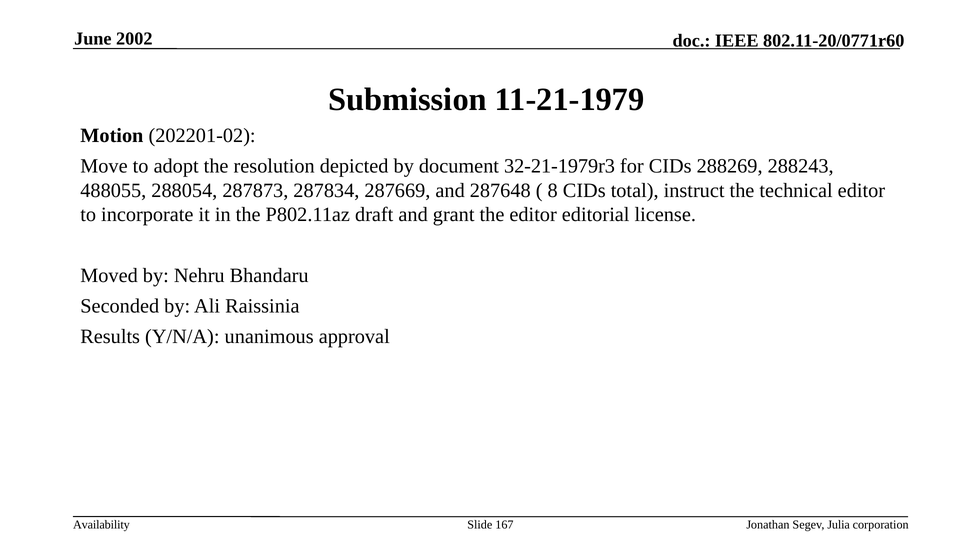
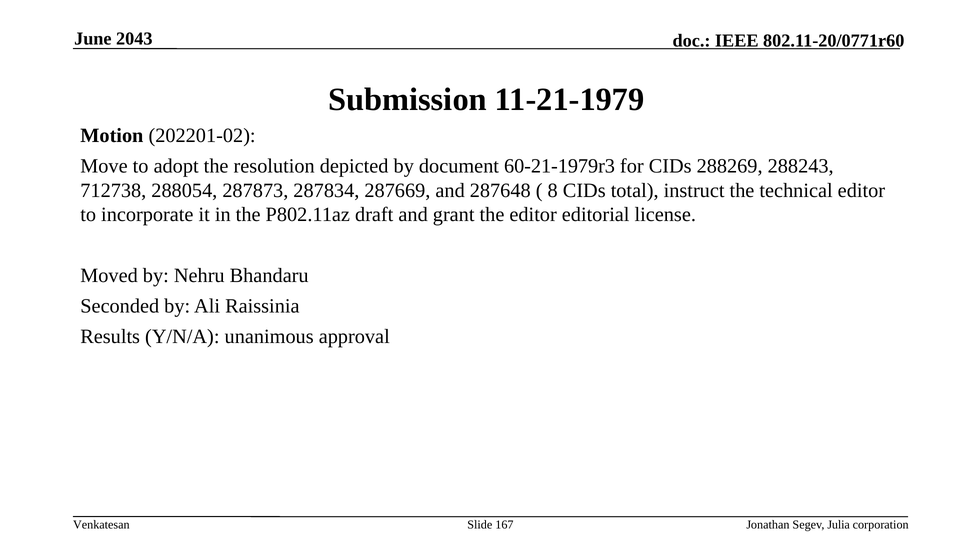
2002: 2002 -> 2043
32-21-1979r3: 32-21-1979r3 -> 60-21-1979r3
488055: 488055 -> 712738
Availability: Availability -> Venkatesan
